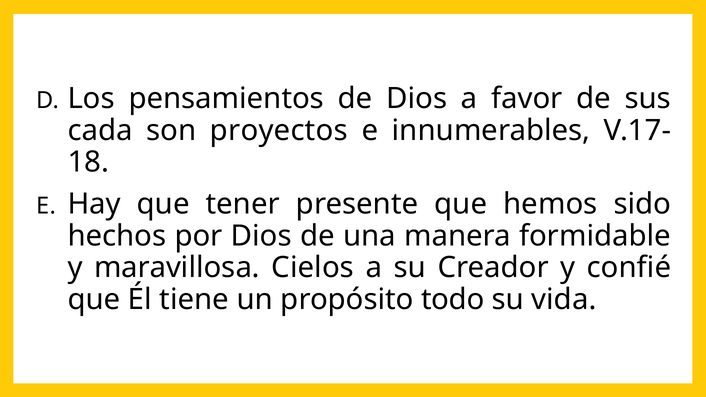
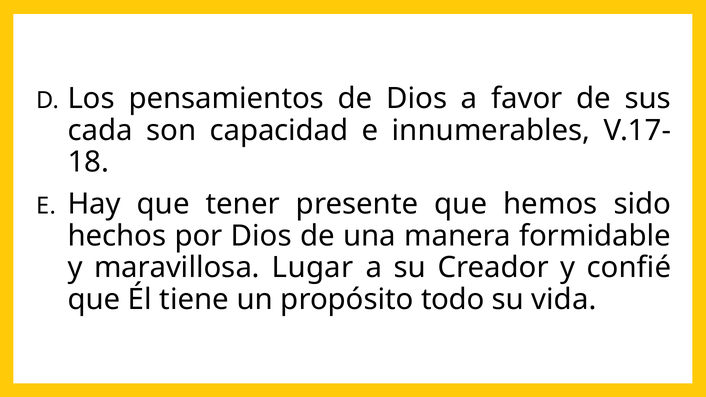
proyectos: proyectos -> capacidad
Cielos: Cielos -> Lugar
